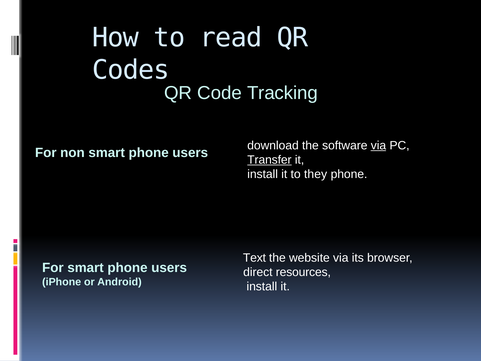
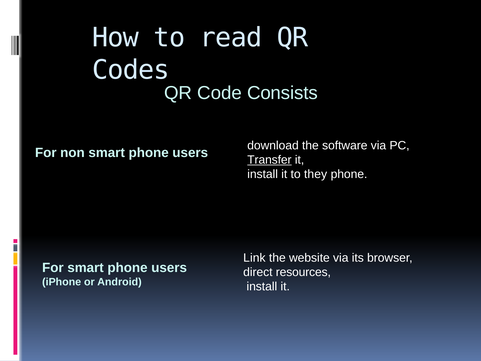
Tracking: Tracking -> Consists
via at (378, 145) underline: present -> none
Text: Text -> Link
